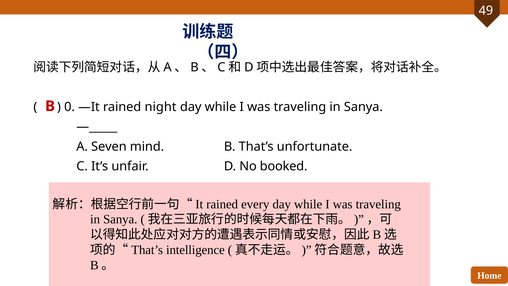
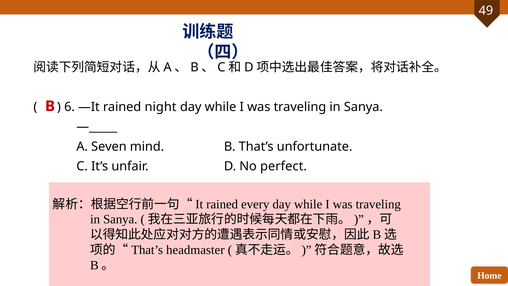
0: 0 -> 6
booked: booked -> perfect
intelligence: intelligence -> headmaster
